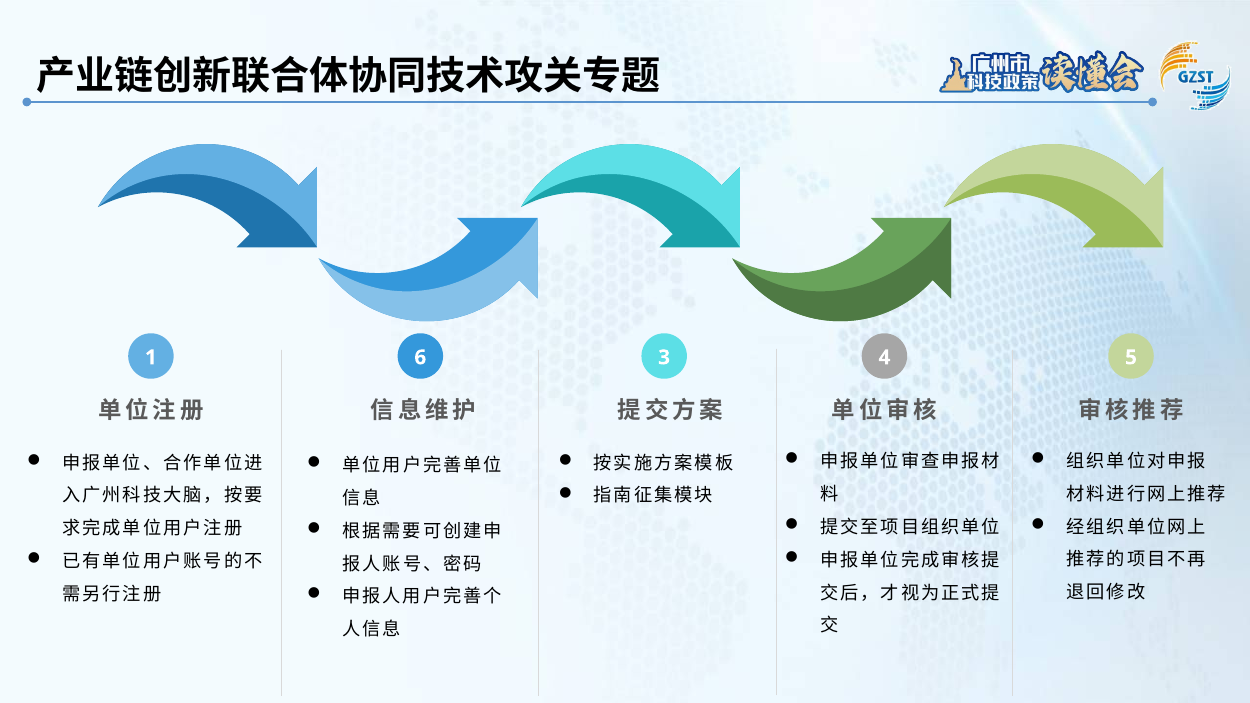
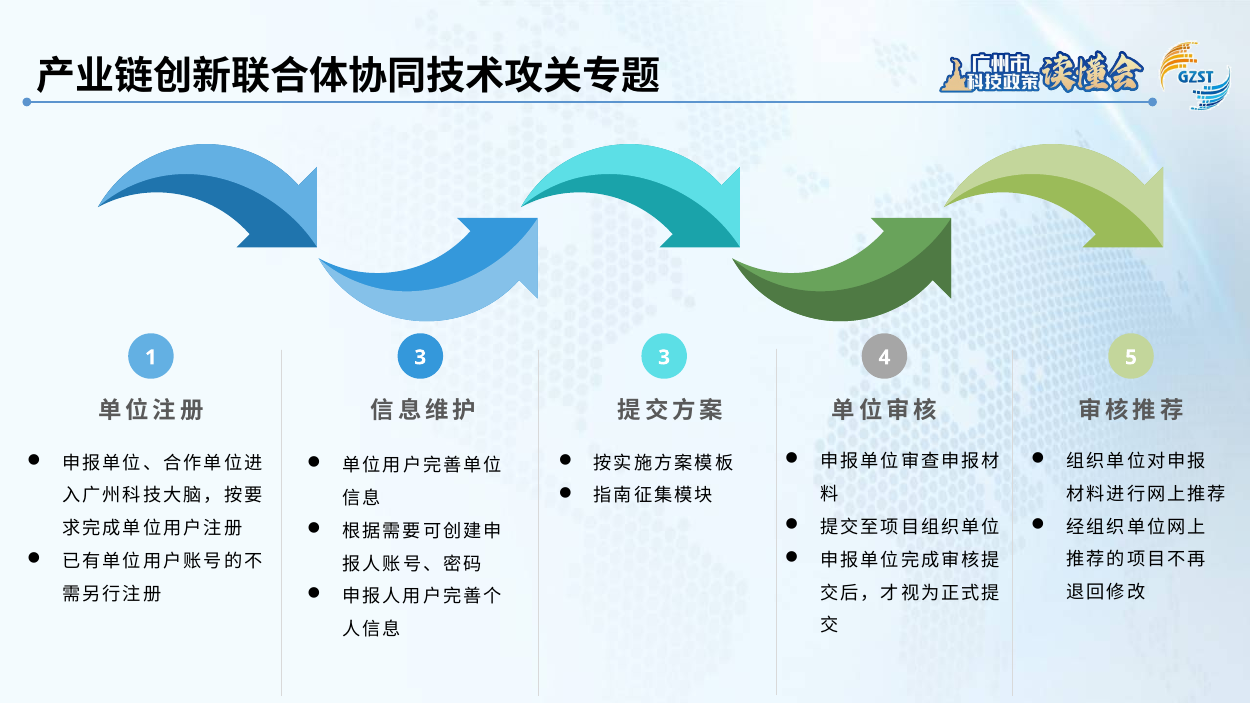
1 6: 6 -> 3
